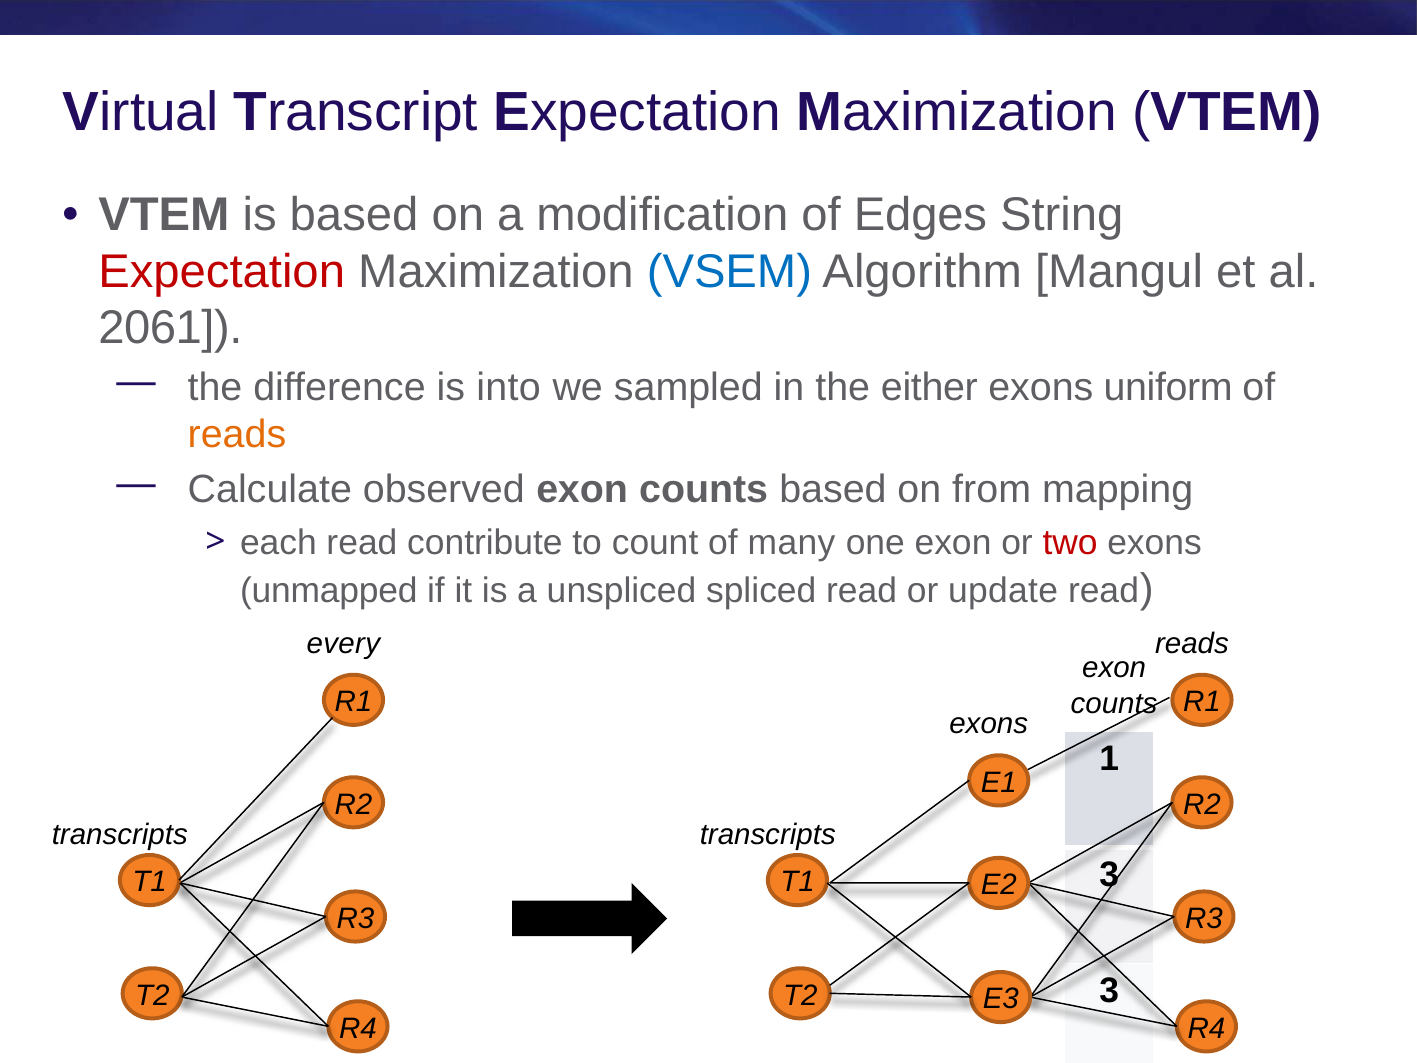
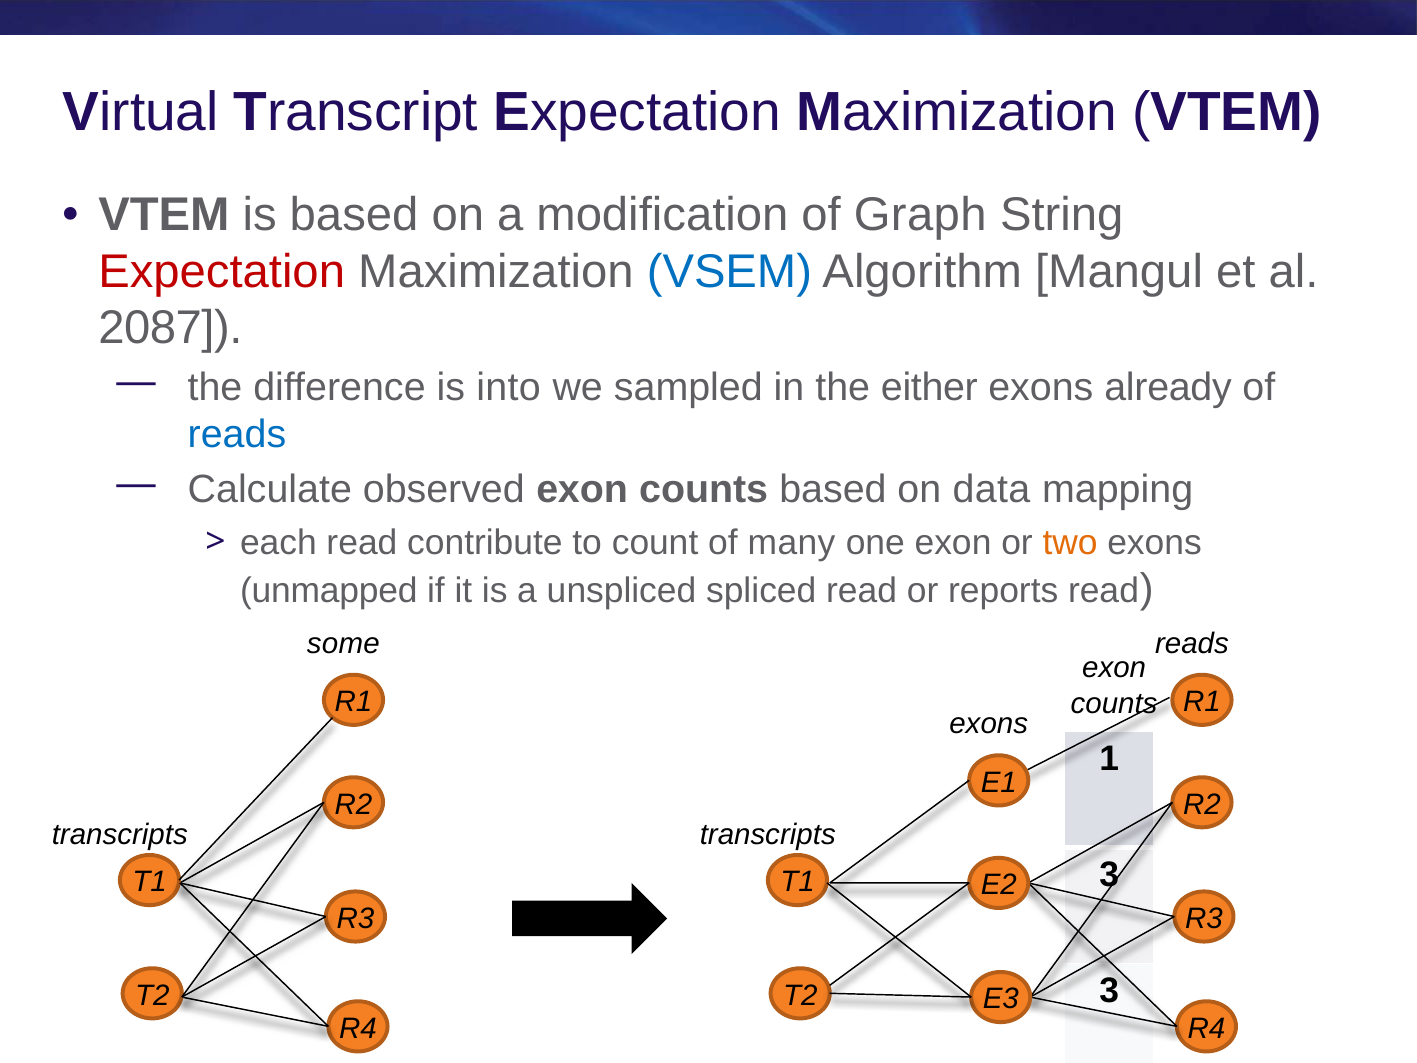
Edges: Edges -> Graph
2061: 2061 -> 2087
uniform: uniform -> already
reads at (237, 435) colour: orange -> blue
from: from -> data
two colour: red -> orange
update: update -> reports
every: every -> some
